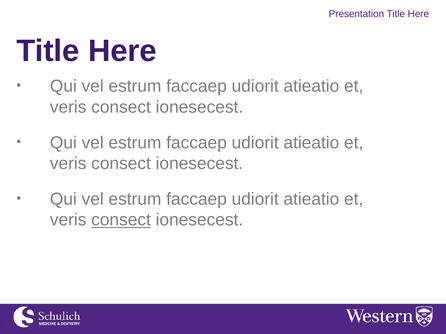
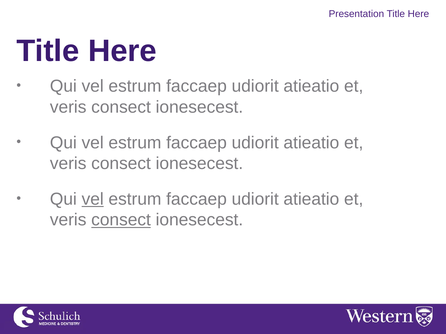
vel at (93, 199) underline: none -> present
